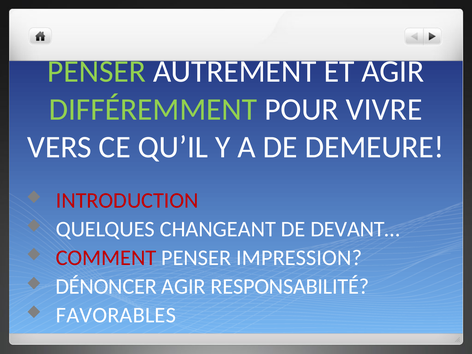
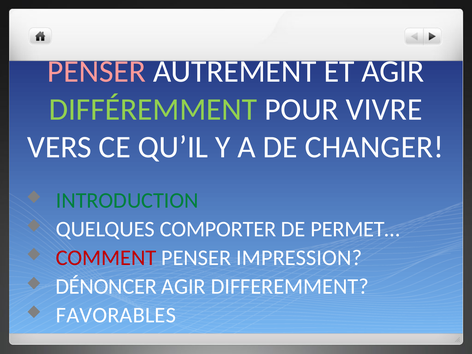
PENSER at (97, 72) colour: light green -> pink
DEMEURE: DEMEURE -> CHANGER
INTRODUCTION colour: red -> green
CHANGEANT: CHANGEANT -> COMPORTER
DEVANT…: DEVANT… -> PERMET…
RESPONSABILITÉ: RESPONSABILITÉ -> DIFFEREMMENT
